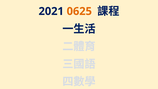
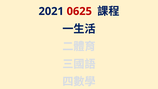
0625 colour: orange -> red
